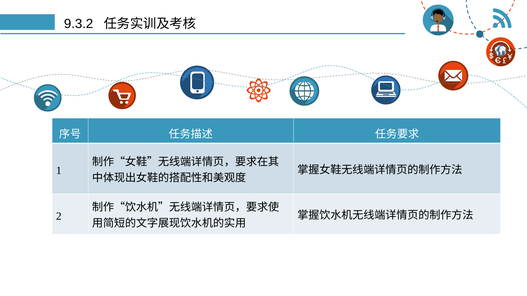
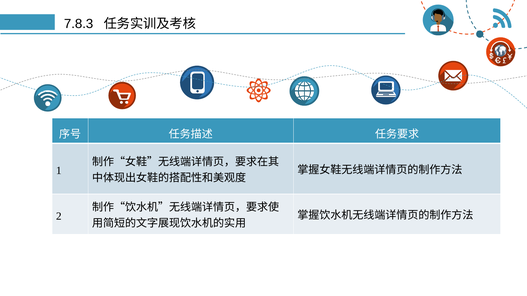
9.3.2: 9.3.2 -> 7.8.3
